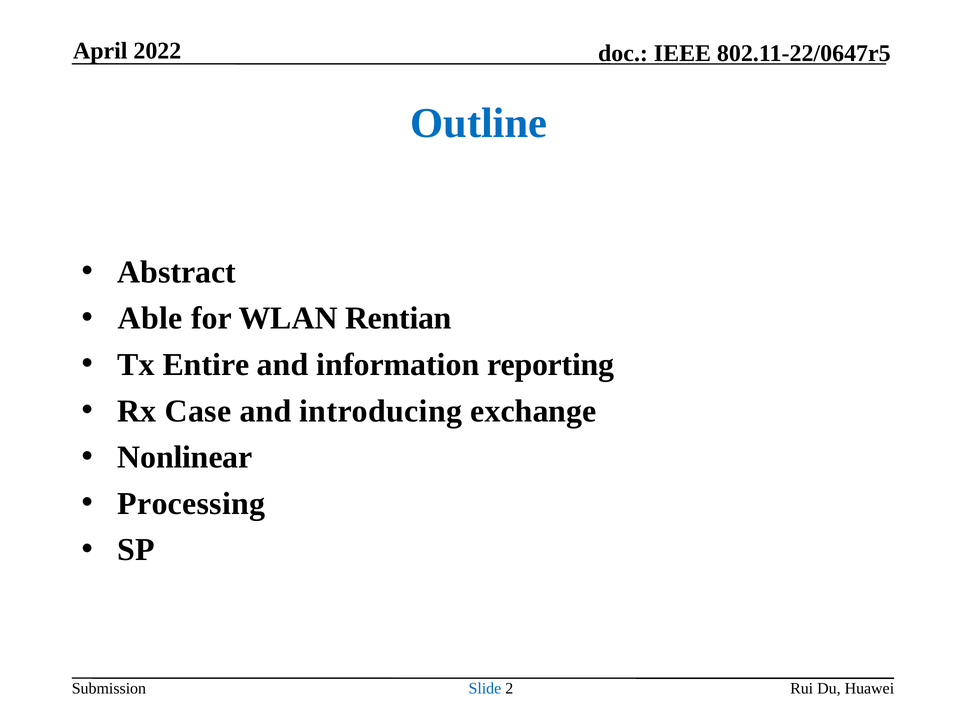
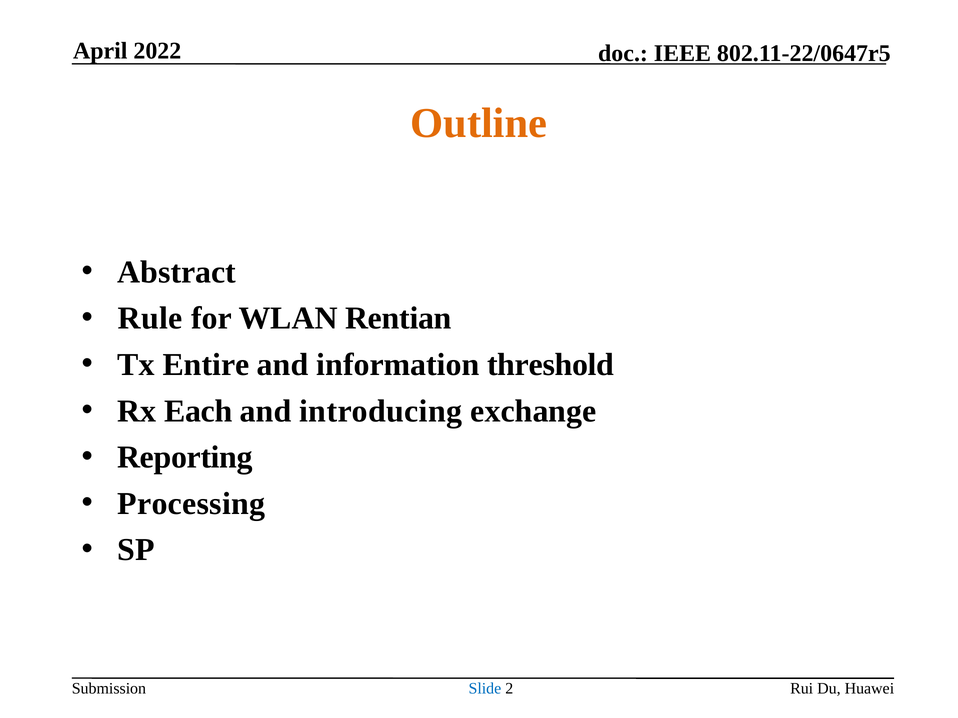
Outline colour: blue -> orange
Able: Able -> Rule
reporting: reporting -> threshold
Case: Case -> Each
Nonlinear: Nonlinear -> Reporting
